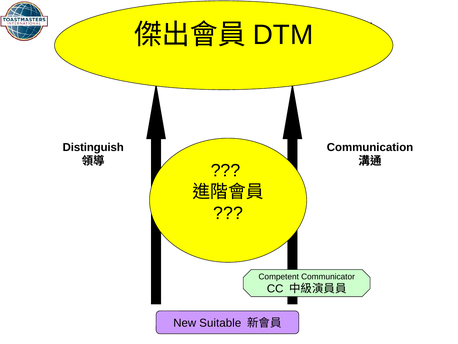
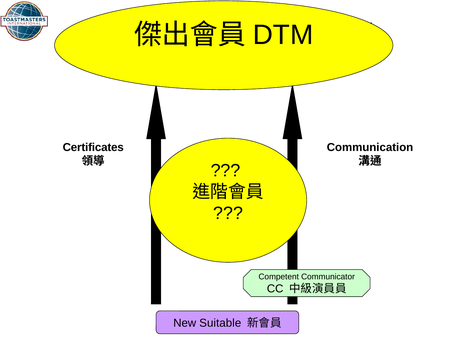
Distinguish: Distinguish -> Certificates
